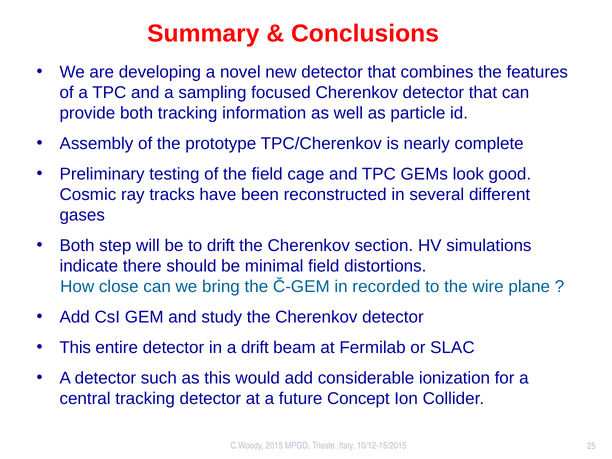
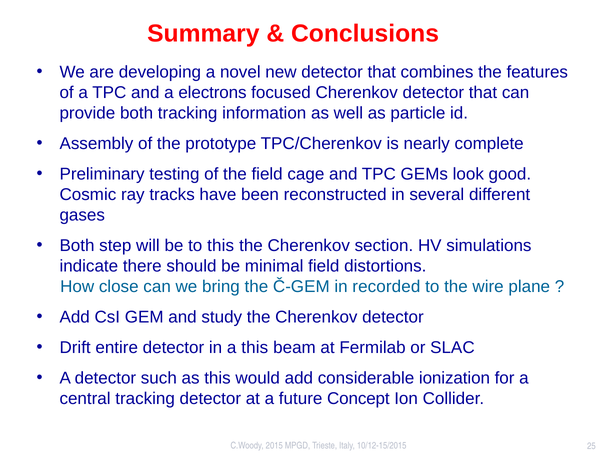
sampling: sampling -> electrons
to drift: drift -> this
This at (75, 348): This -> Drift
a drift: drift -> this
